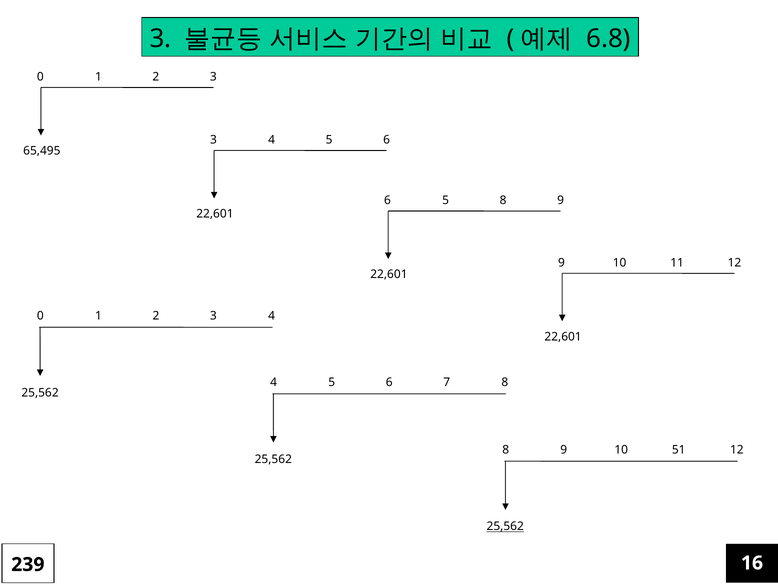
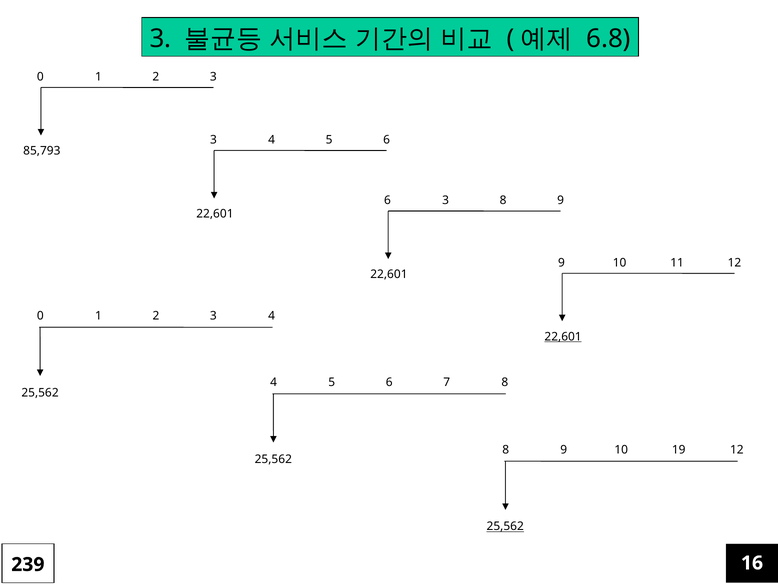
65,495: 65,495 -> 85,793
6 5: 5 -> 3
22,601 at (563, 336) underline: none -> present
51: 51 -> 19
